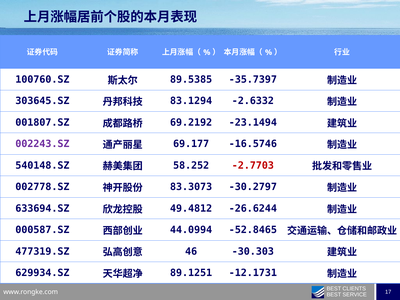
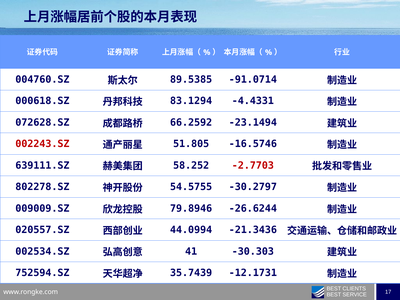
100760.SZ: 100760.SZ -> 004760.SZ
-35.7397: -35.7397 -> -91.0714
303645.SZ: 303645.SZ -> 000618.SZ
-2.6332: -2.6332 -> -4.4331
001807.SZ: 001807.SZ -> 072628.SZ
69.2192: 69.2192 -> 66.2592
002243.SZ colour: purple -> red
69.177: 69.177 -> 51.805
540148.SZ: 540148.SZ -> 639111.SZ
002778.SZ: 002778.SZ -> 802278.SZ
83.3073: 83.3073 -> 54.5755
633694.SZ: 633694.SZ -> 009009.SZ
49.4812: 49.4812 -> 79.8946
000587.SZ: 000587.SZ -> 020557.SZ
-52.8465: -52.8465 -> -21.3436
477319.SZ: 477319.SZ -> 002534.SZ
46: 46 -> 41
629934.SZ: 629934.SZ -> 752594.SZ
89.1251: 89.1251 -> 35.7439
